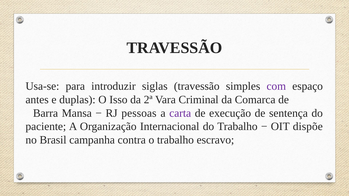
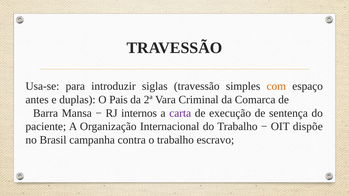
com colour: purple -> orange
Isso: Isso -> Pais
pessoas: pessoas -> internos
